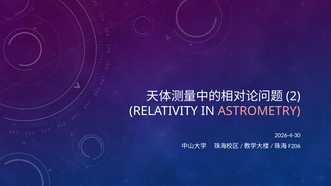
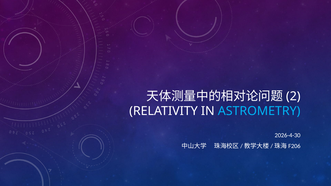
ASTROMETRY colour: pink -> light blue
